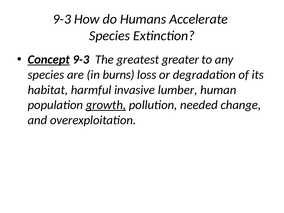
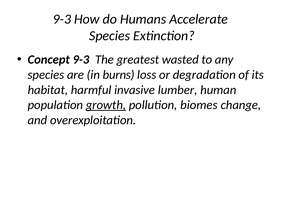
Concept underline: present -> none
greater: greater -> wasted
needed: needed -> biomes
